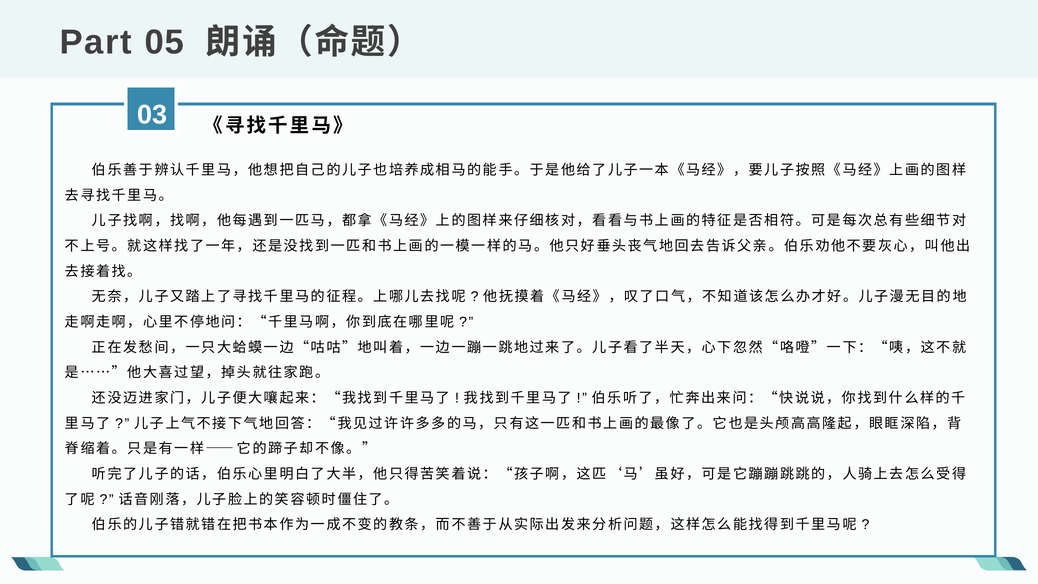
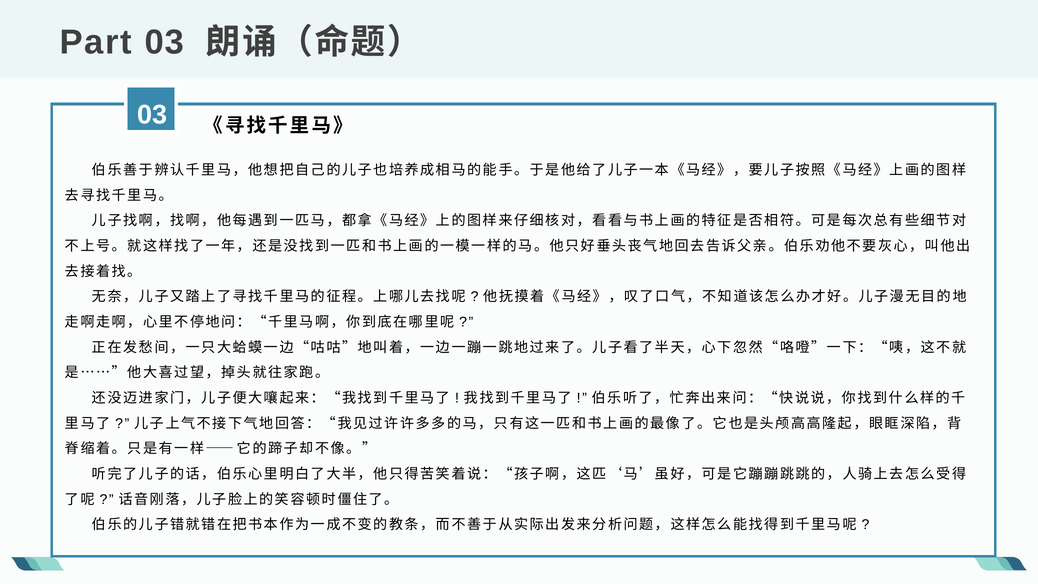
Part 05: 05 -> 03
